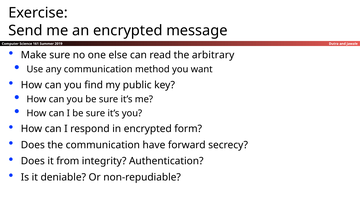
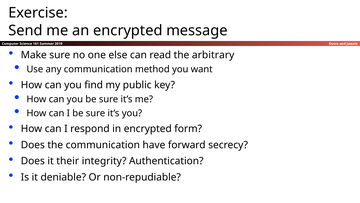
from: from -> their
